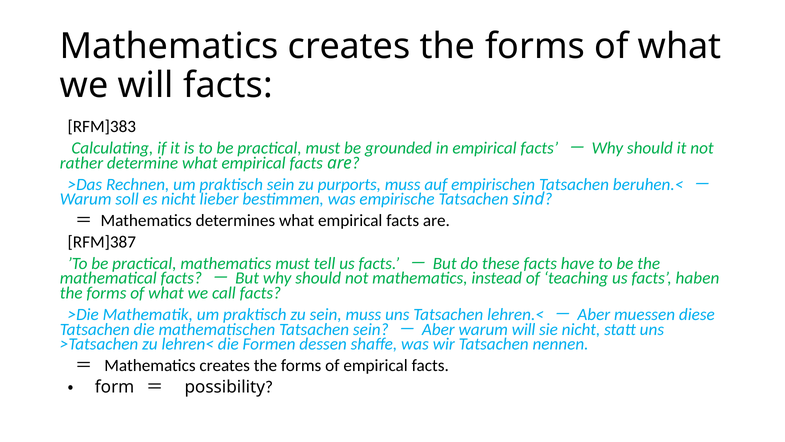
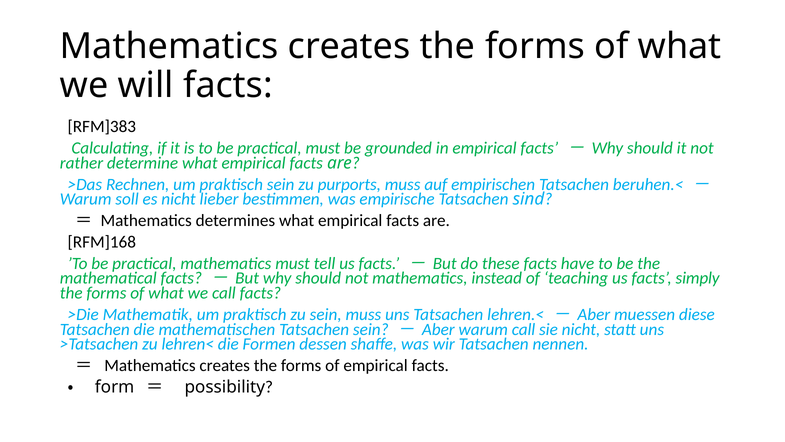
RFM]387: RFM]387 -> RFM]168
haben: haben -> simply
warum will: will -> call
